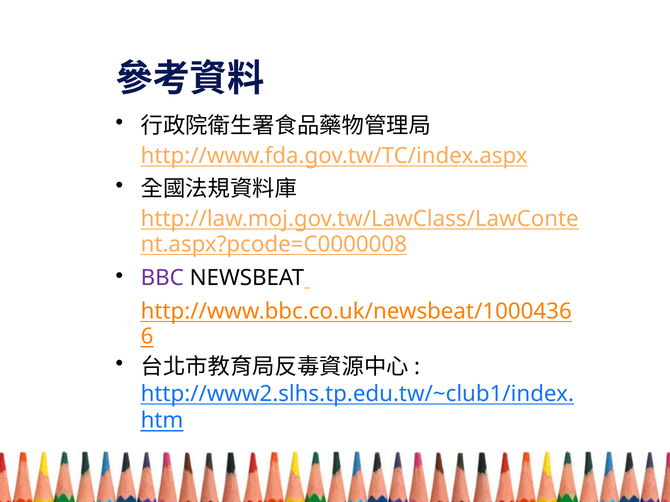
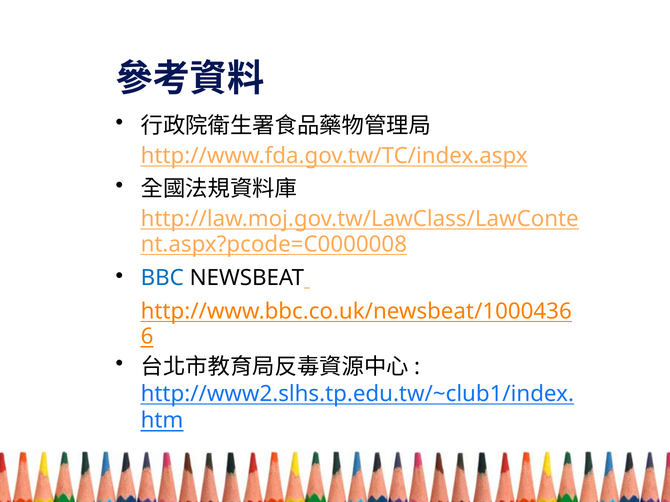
BBC colour: purple -> blue
